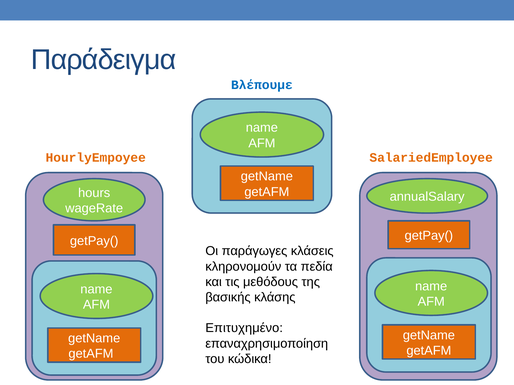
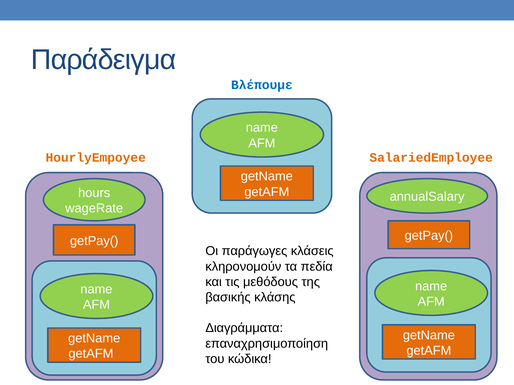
Επιτυχημένο: Επιτυχημένο -> Διαγράμματα
